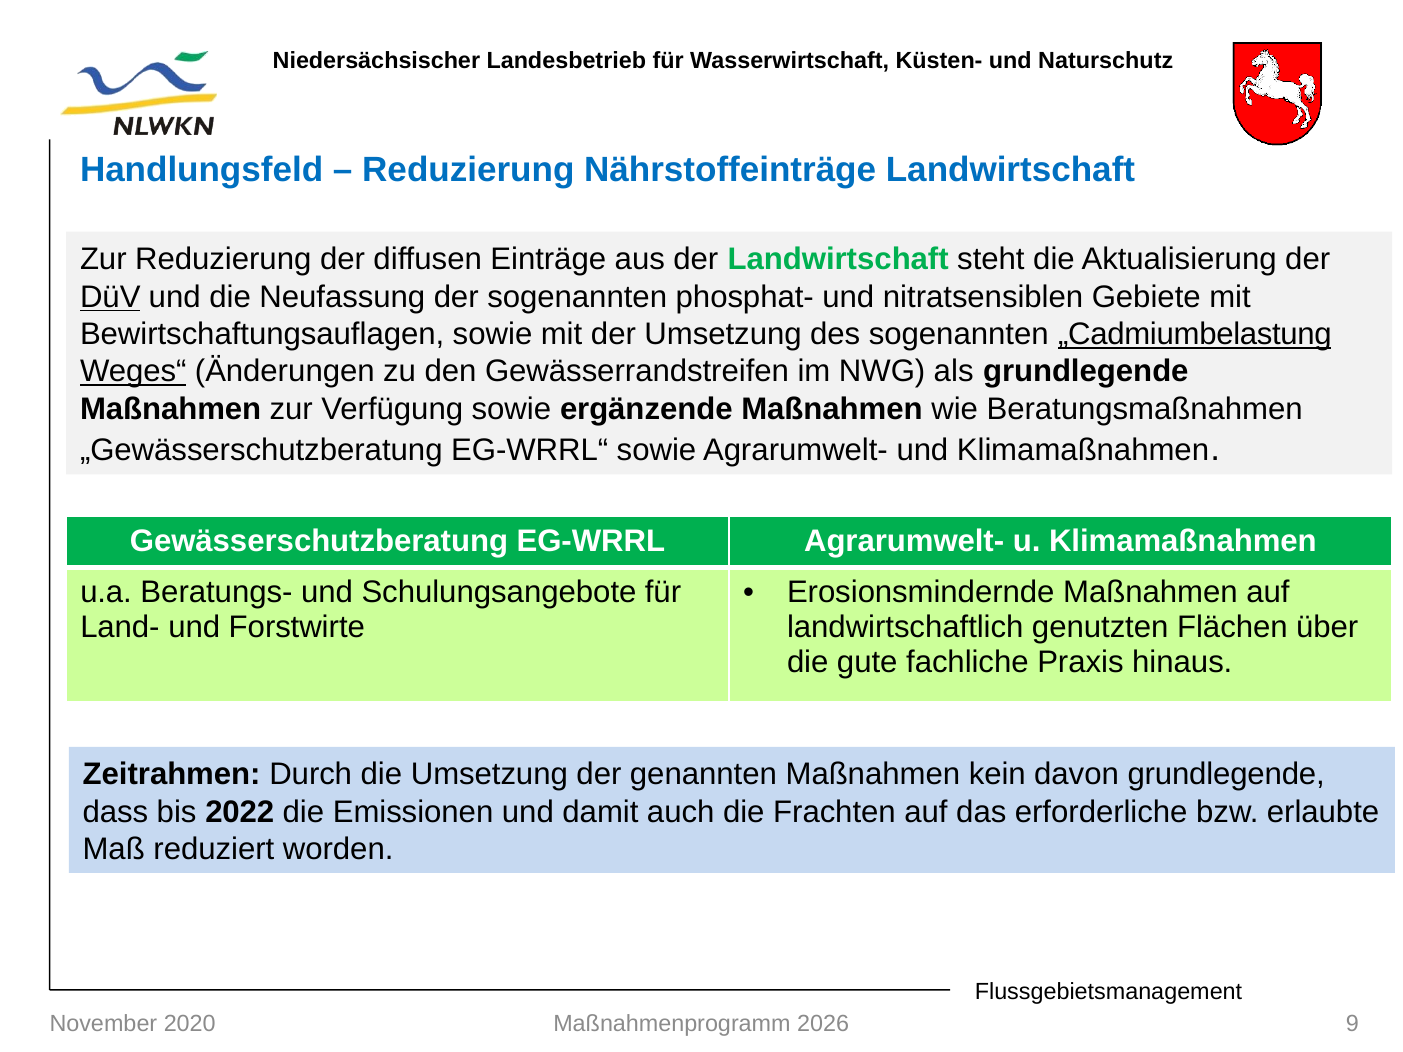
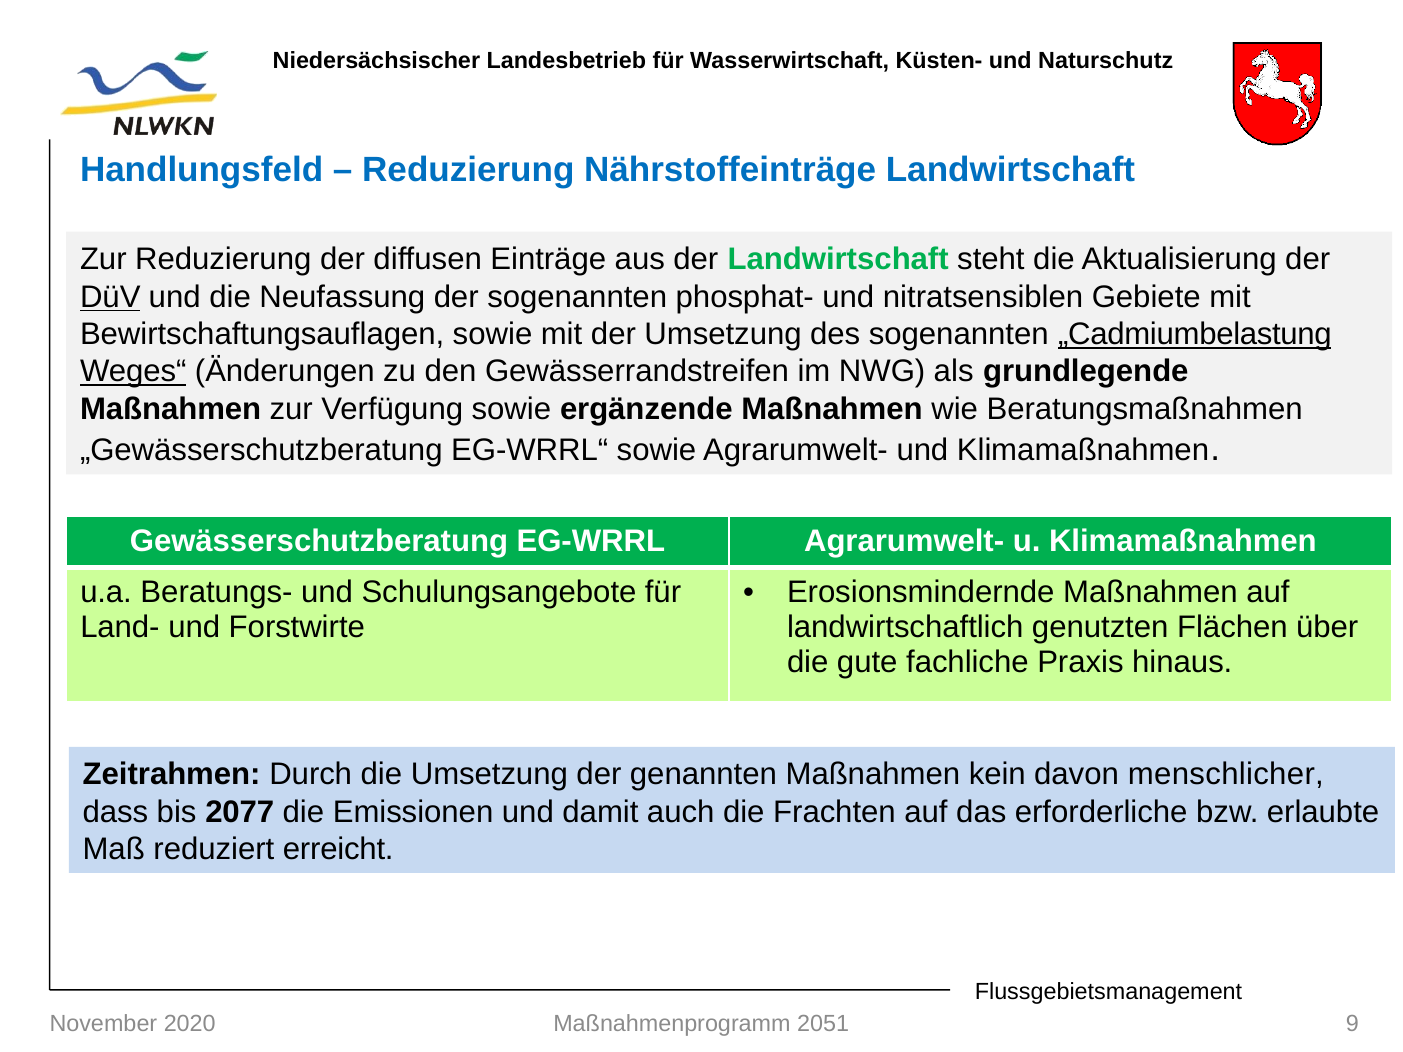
davon grundlegende: grundlegende -> menschlicher
2022: 2022 -> 2077
worden: worden -> erreicht
2026: 2026 -> 2051
